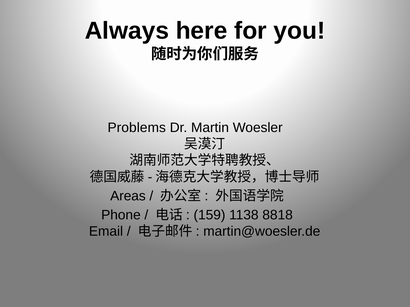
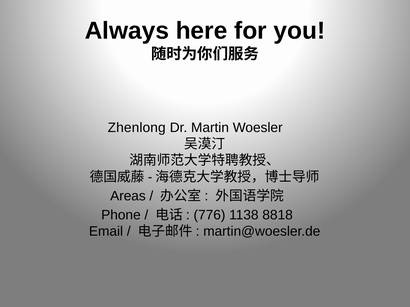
Problems: Problems -> Zhenlong
159: 159 -> 776
